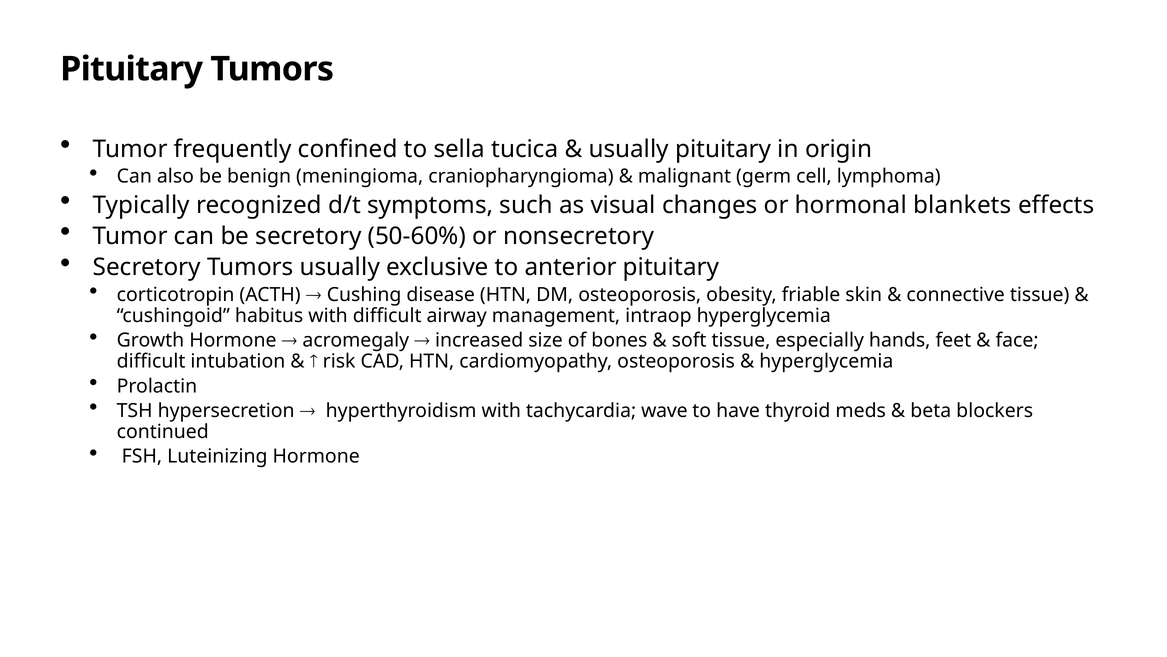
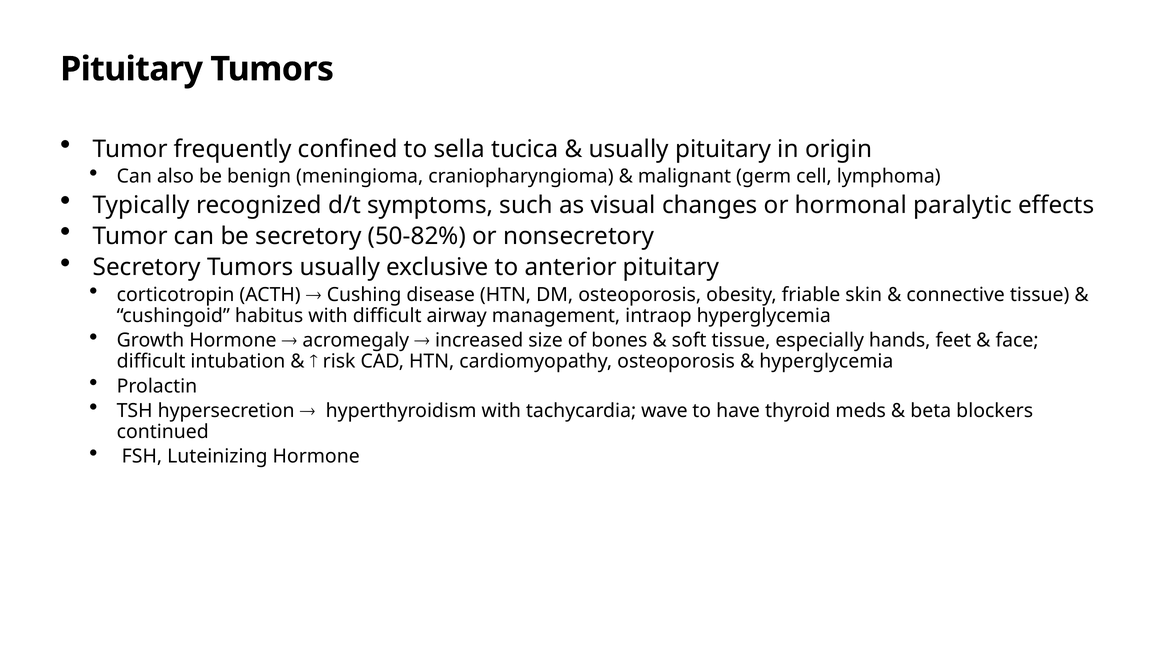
blankets: blankets -> paralytic
50-60%: 50-60% -> 50-82%
